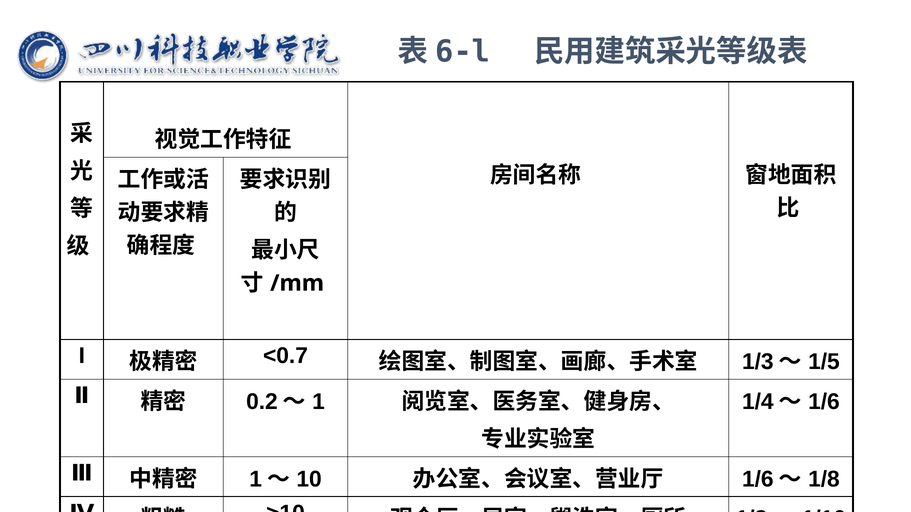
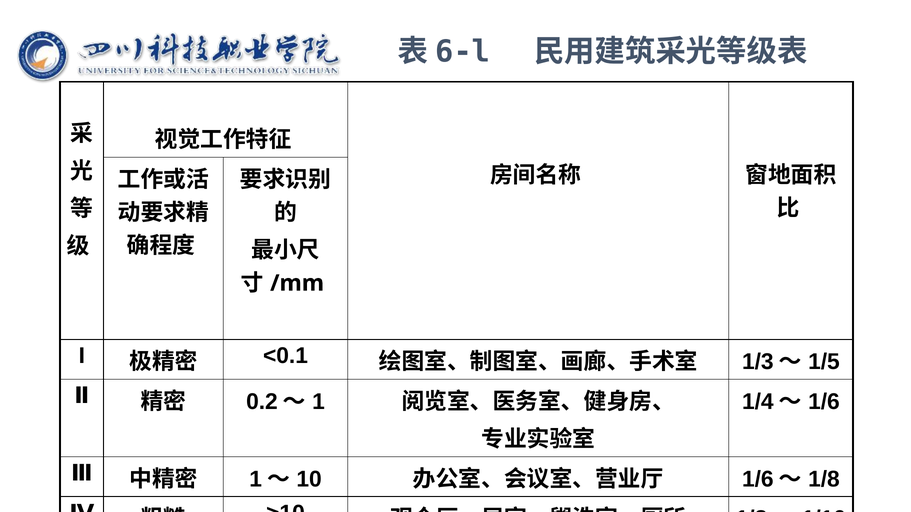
<0.7: <0.7 -> <0.1
